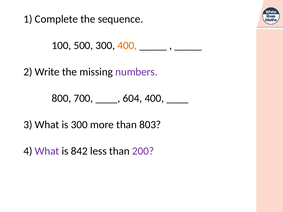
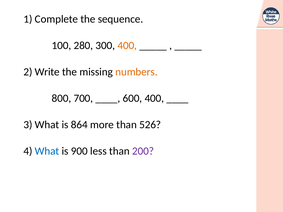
500: 500 -> 280
numbers colour: purple -> orange
604: 604 -> 600
is 300: 300 -> 864
803: 803 -> 526
What at (47, 151) colour: purple -> blue
842: 842 -> 900
